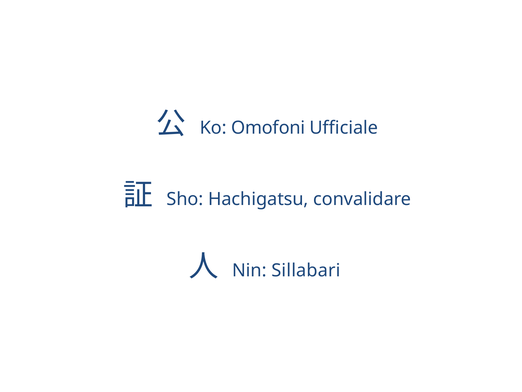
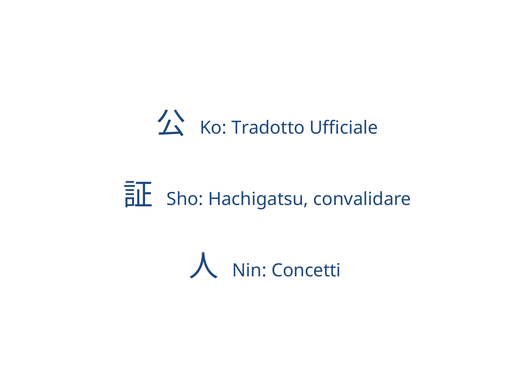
Omofoni: Omofoni -> Tradotto
Sillabari: Sillabari -> Concetti
